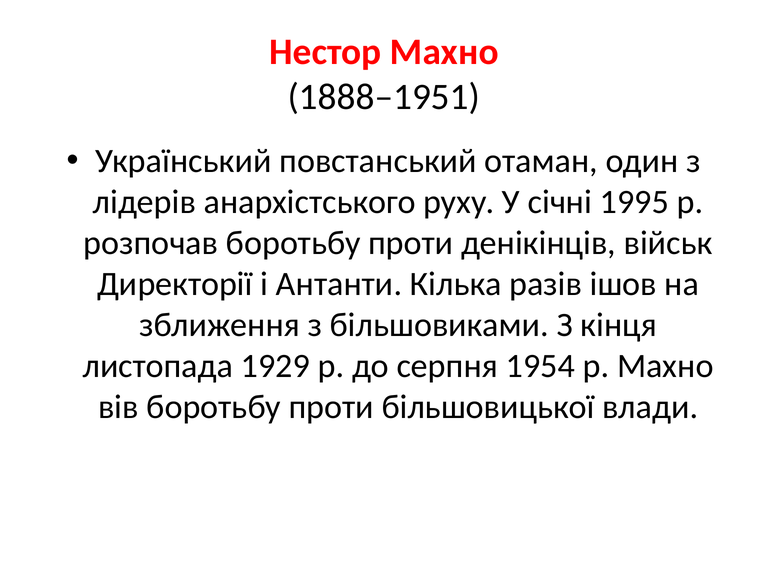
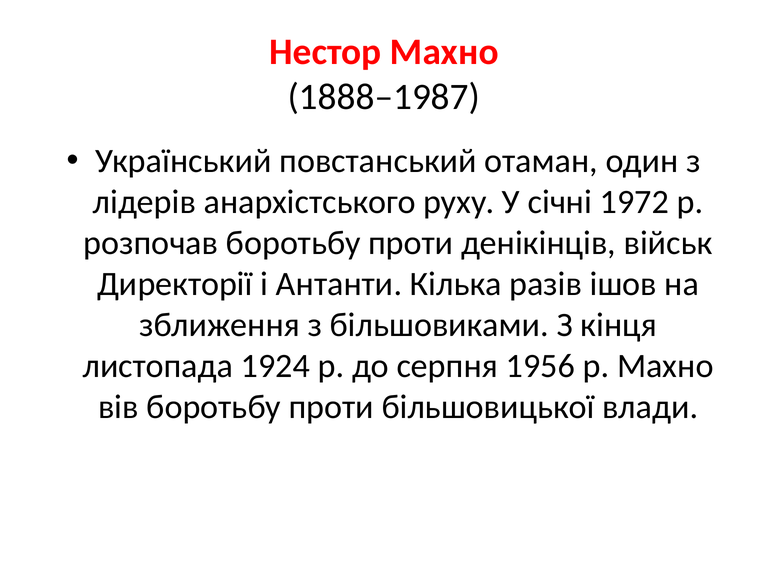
1888–1951: 1888–1951 -> 1888–1987
1995: 1995 -> 1972
1929: 1929 -> 1924
1954: 1954 -> 1956
